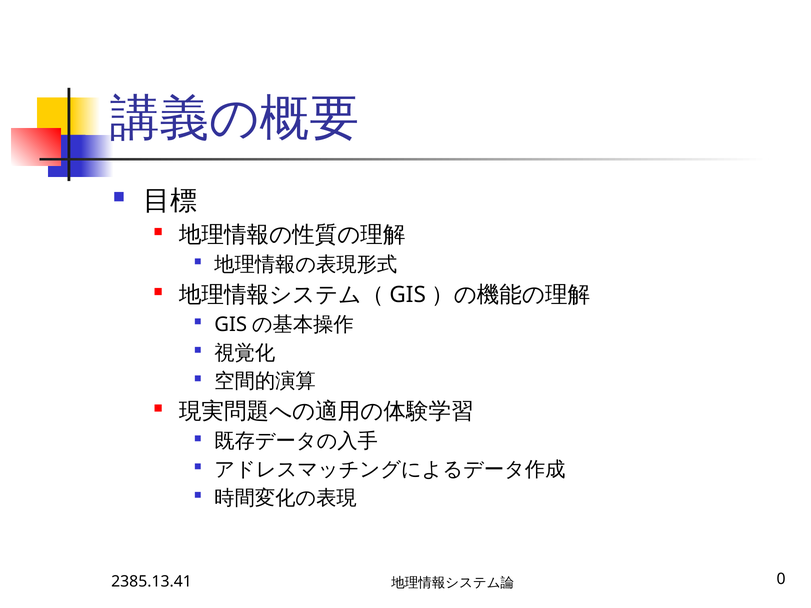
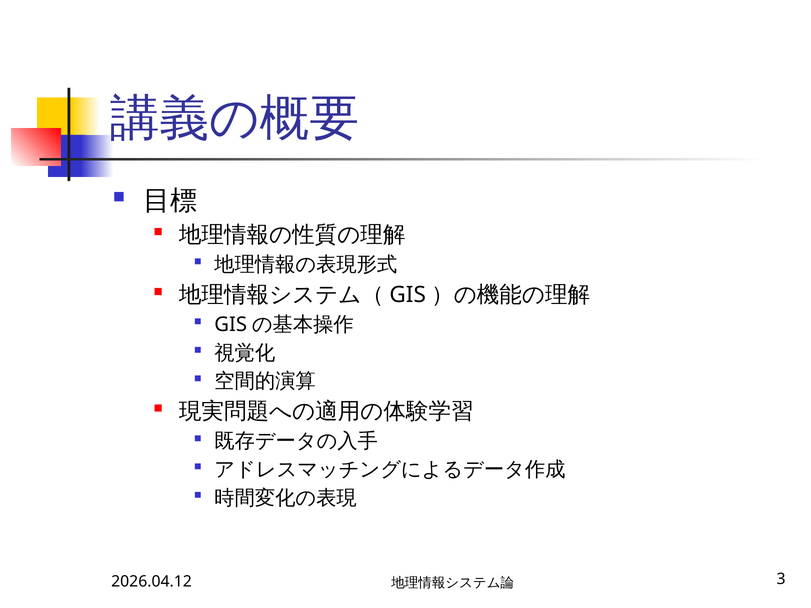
2385.13.41: 2385.13.41 -> 2026.04.12
0: 0 -> 3
